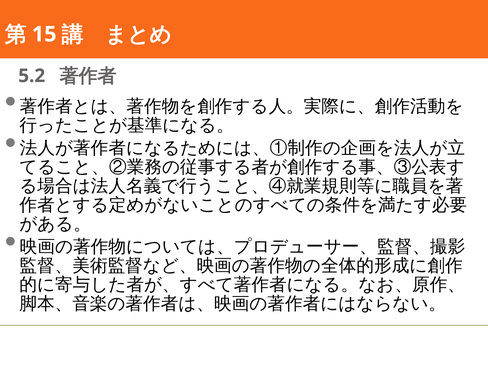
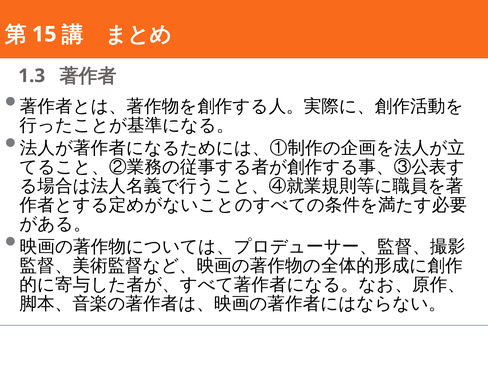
5.2: 5.2 -> 1.3
